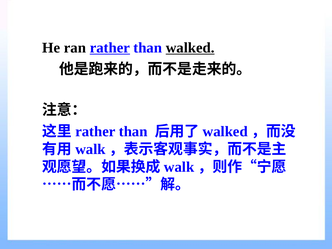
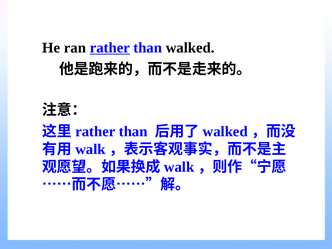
walked at (190, 48) underline: present -> none
